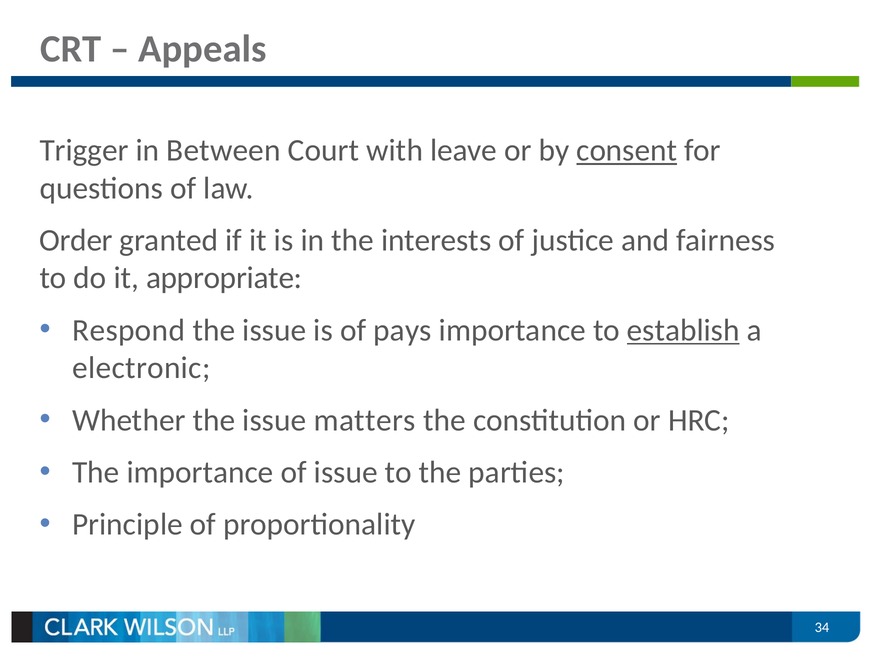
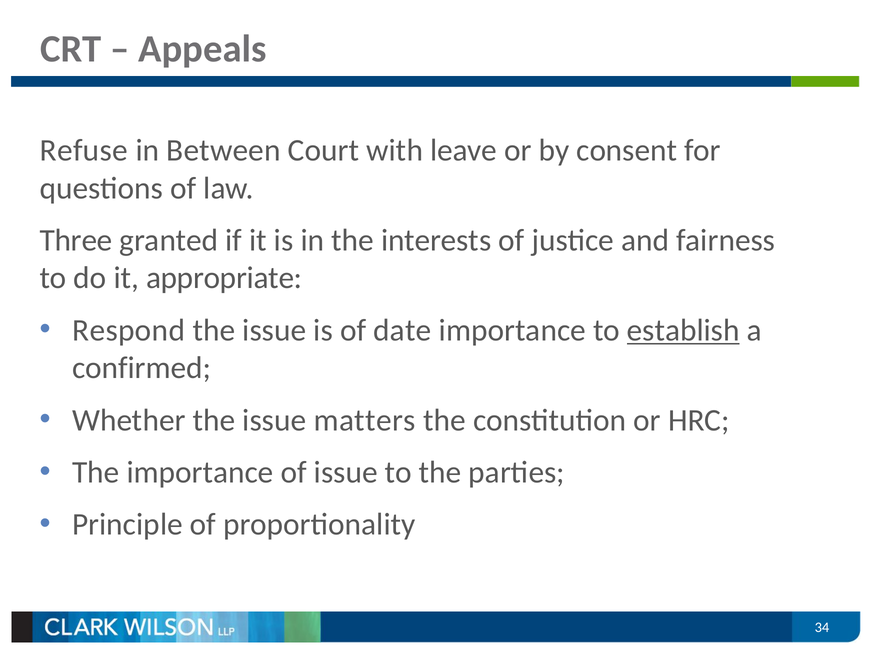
Trigger: Trigger -> Refuse
consent underline: present -> none
Order: Order -> Three
pays: pays -> date
electronic: electronic -> confirmed
